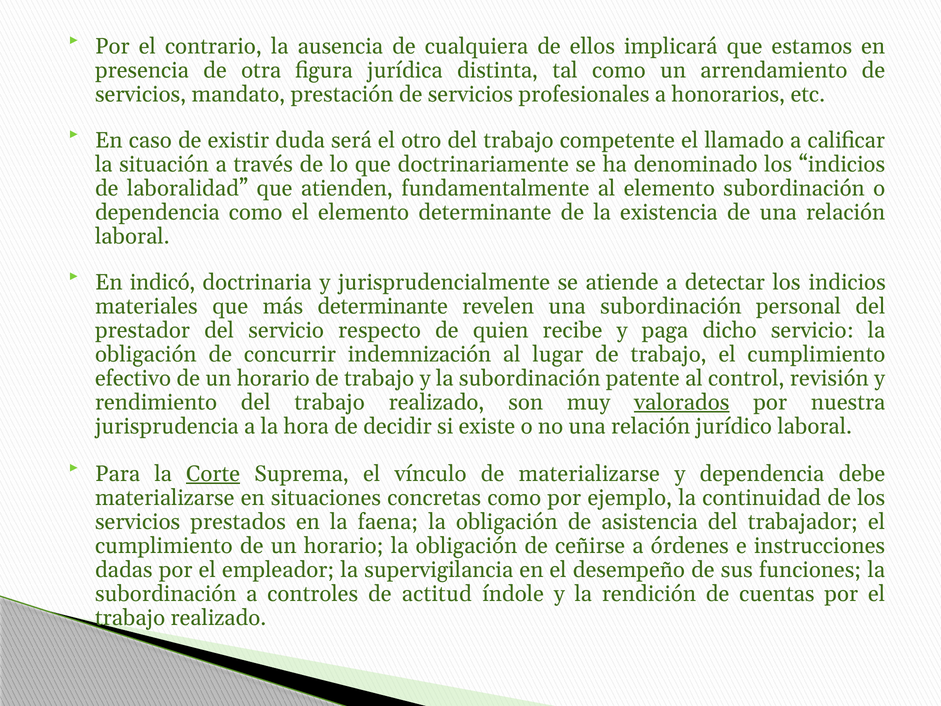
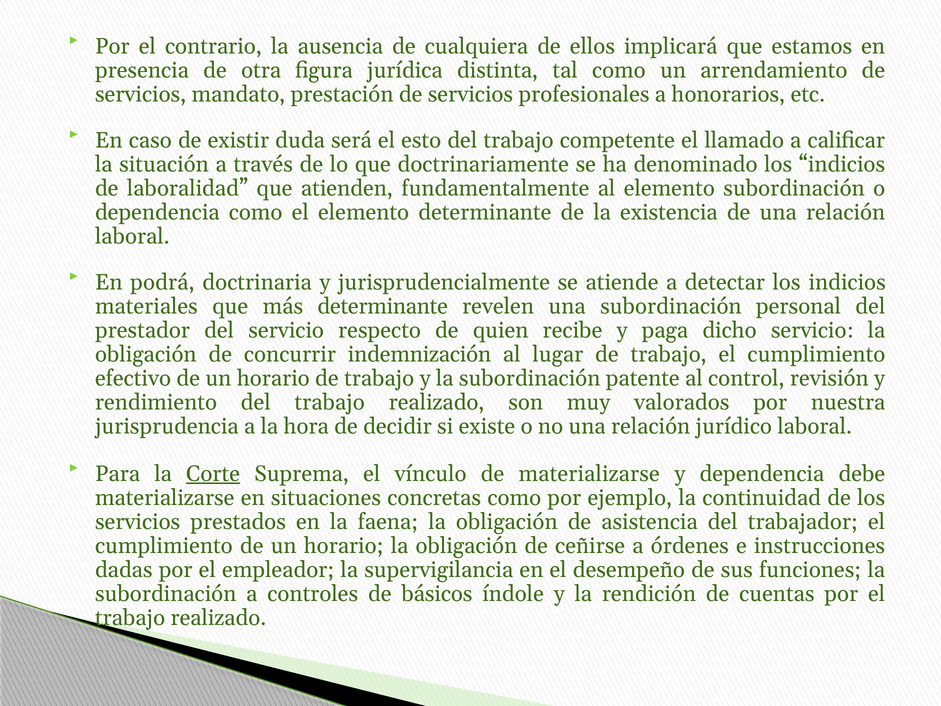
otro: otro -> esto
indicó: indicó -> podrá
valorados underline: present -> none
actitud: actitud -> básicos
